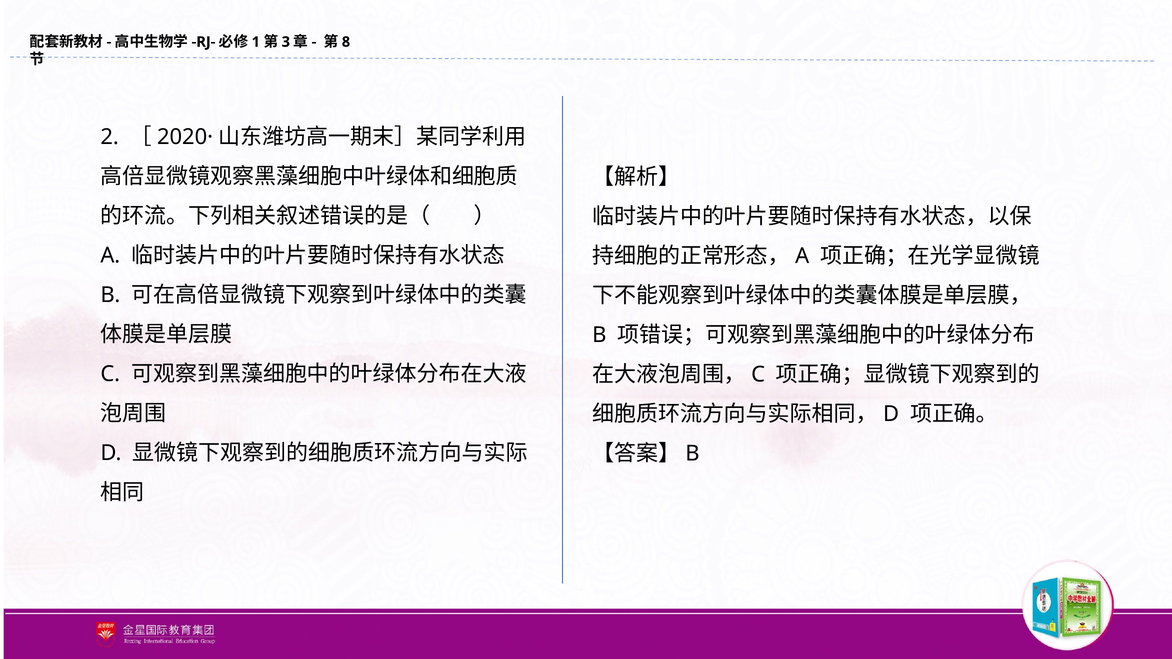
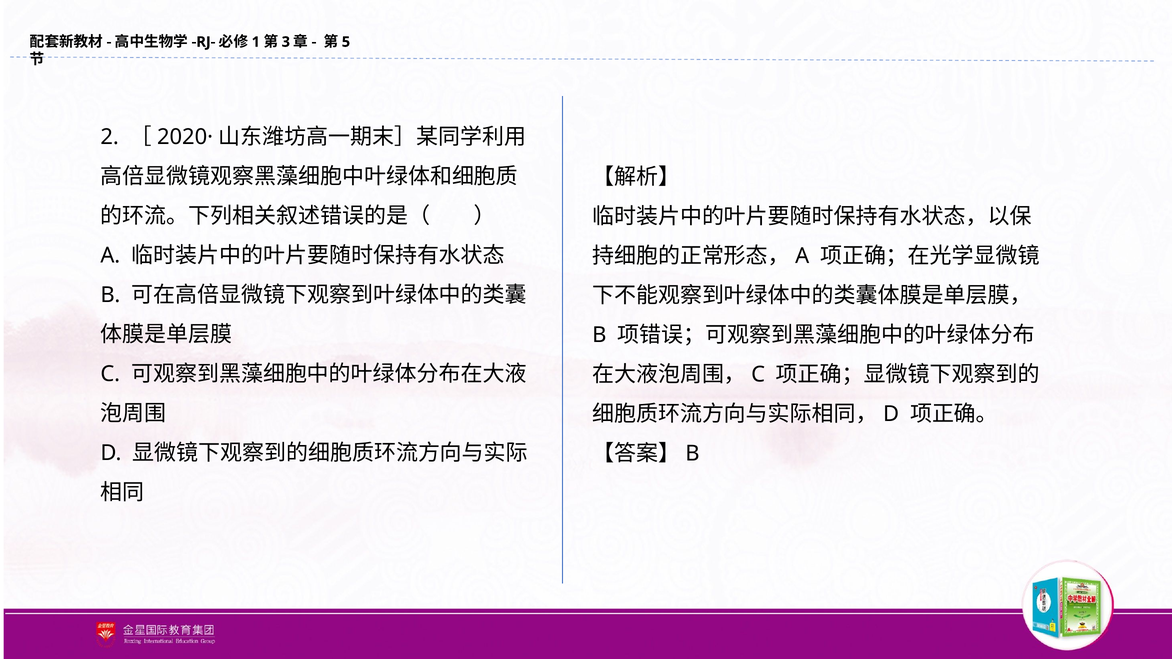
8: 8 -> 5
